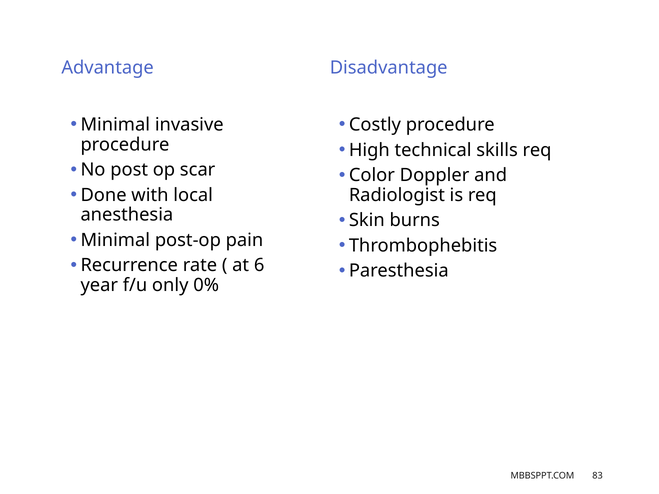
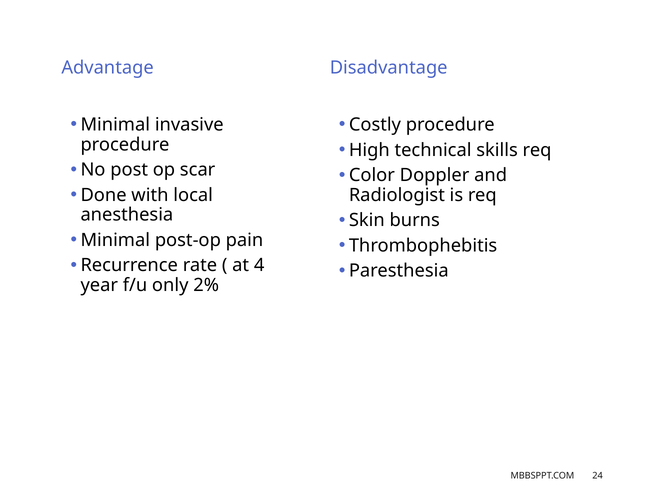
6: 6 -> 4
0%: 0% -> 2%
83: 83 -> 24
